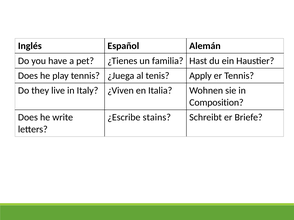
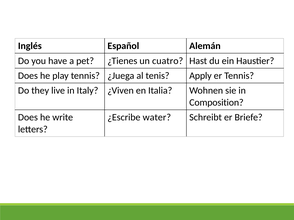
familia: familia -> cuatro
stains: stains -> water
